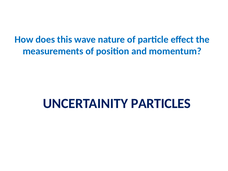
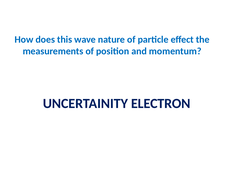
PARTICLES: PARTICLES -> ELECTRON
